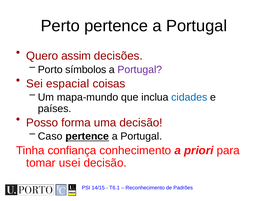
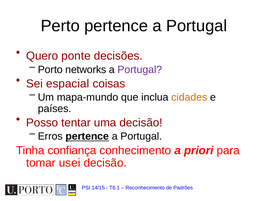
assim: assim -> ponte
símbolos: símbolos -> networks
cidades colour: blue -> orange
forma: forma -> tentar
Caso: Caso -> Erros
